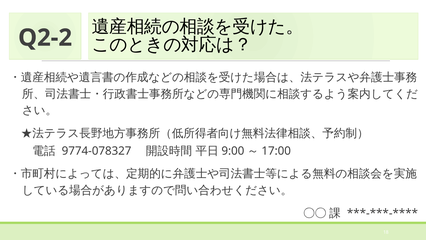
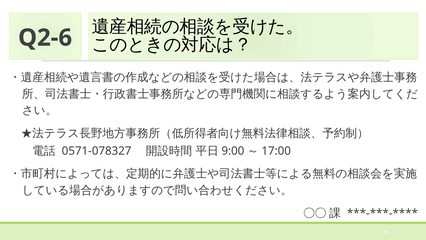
Q2-2: Q2-2 -> Q2-6
9774-078327: 9774-078327 -> 0571-078327
